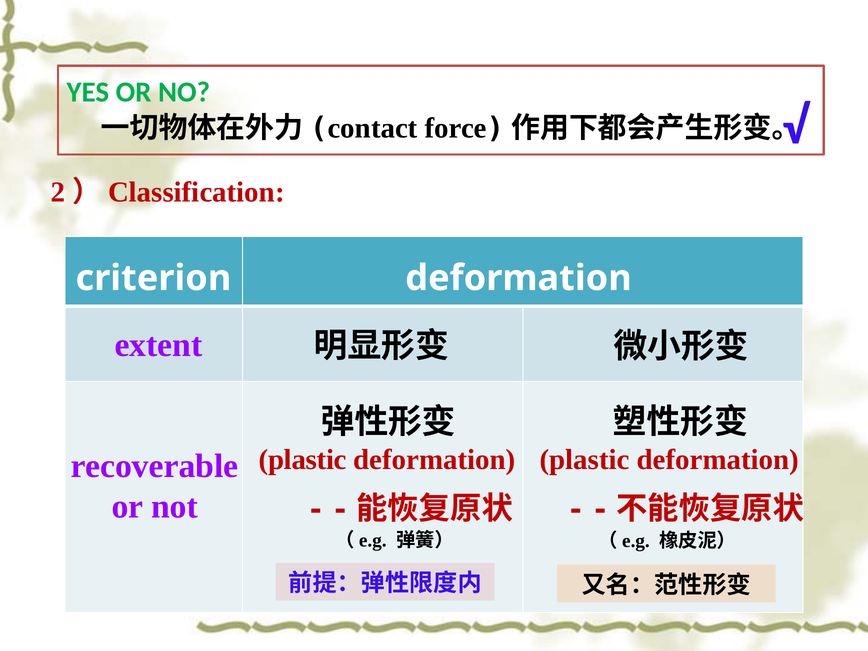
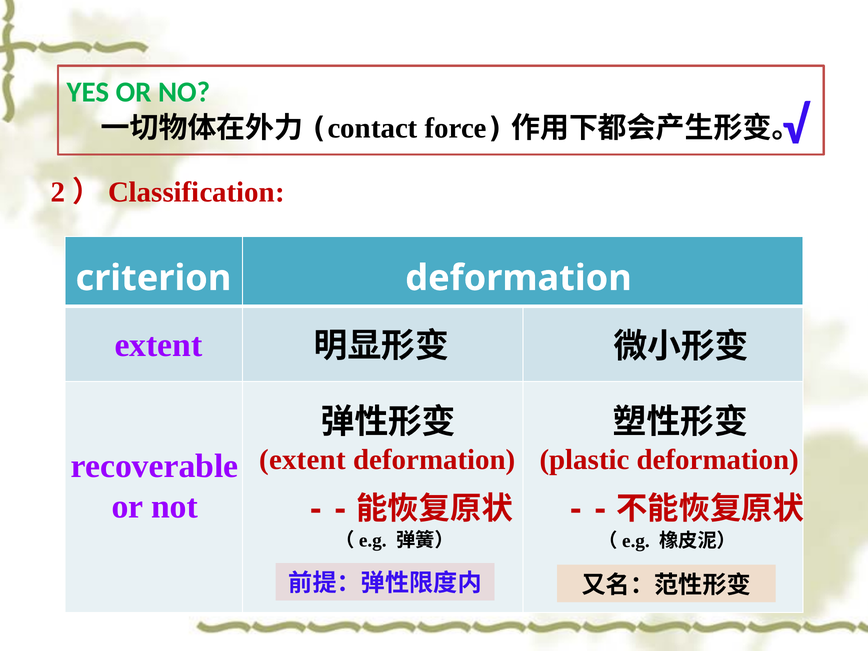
plastic at (303, 460): plastic -> extent
